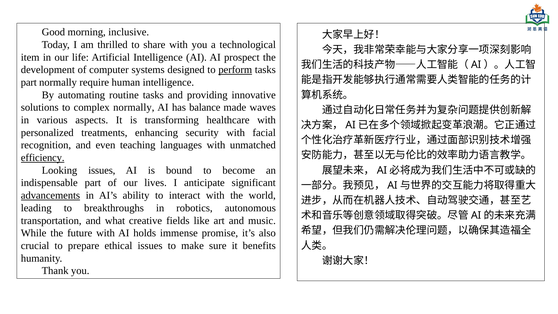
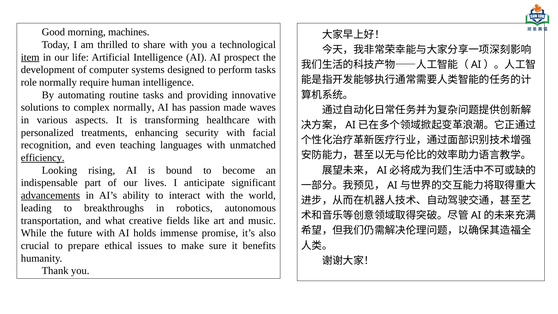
inclusive: inclusive -> machines
item underline: none -> present
perform underline: present -> none
part at (29, 82): part -> role
balance: balance -> passion
Looking issues: issues -> rising
